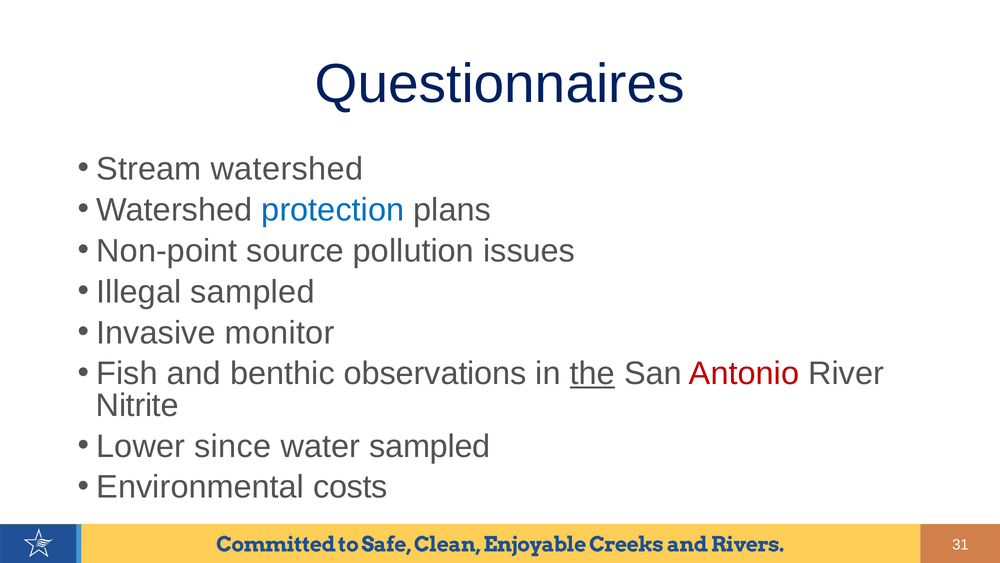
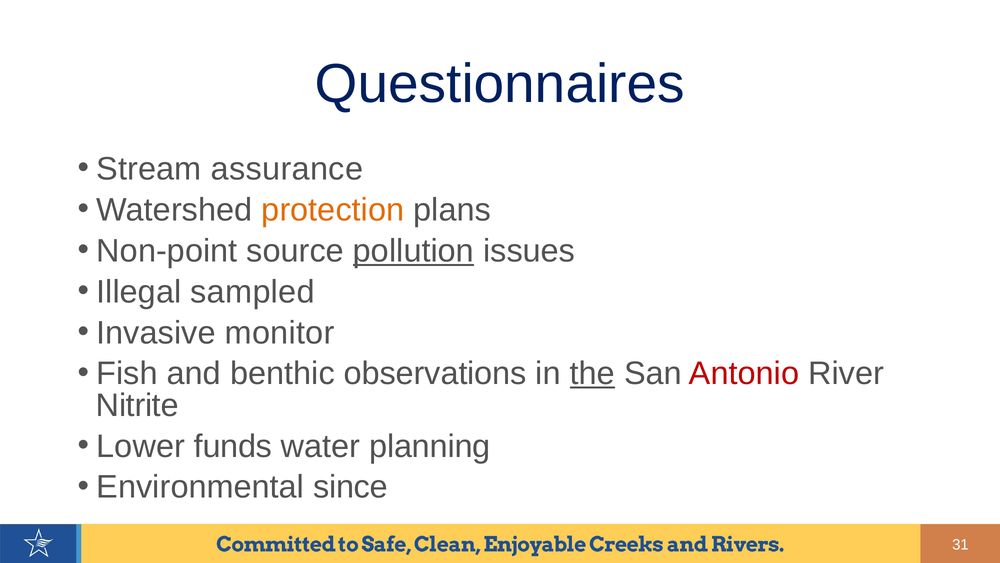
Stream watershed: watershed -> assurance
protection colour: blue -> orange
pollution underline: none -> present
since: since -> funds
water sampled: sampled -> planning
costs: costs -> since
